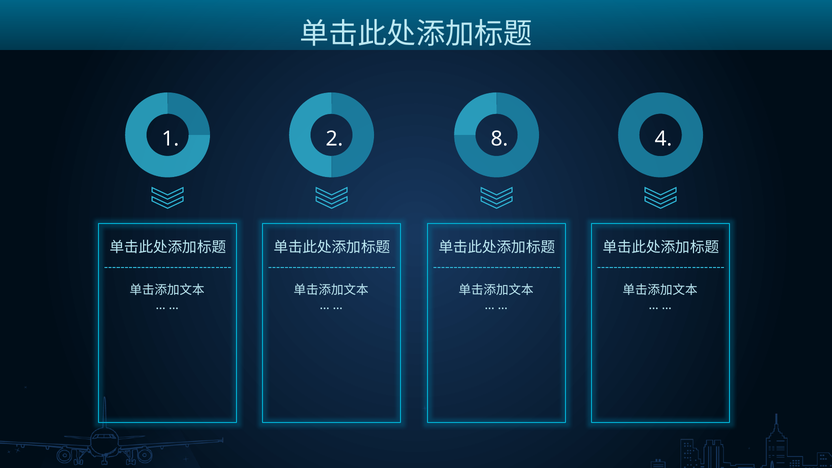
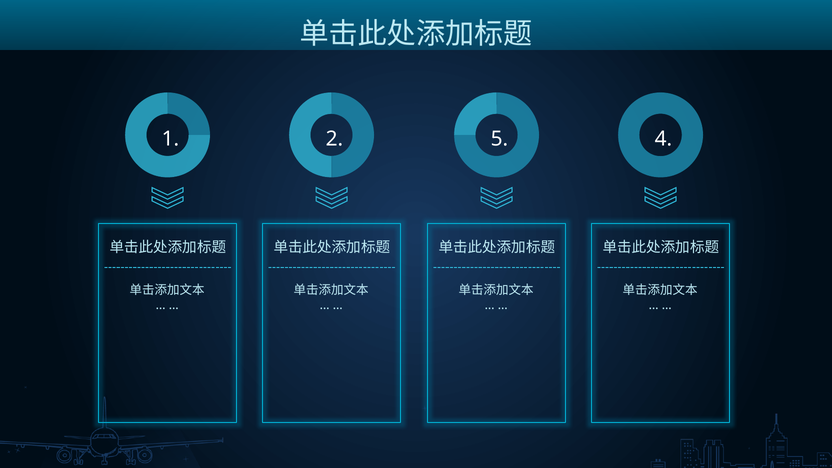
8: 8 -> 5
